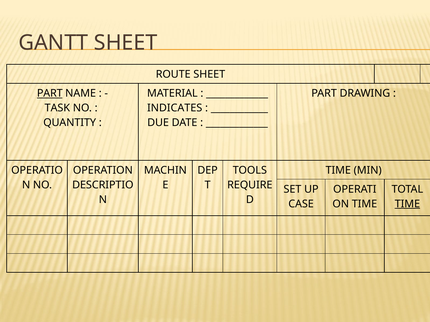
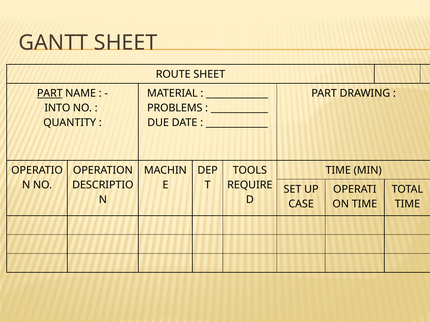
TASK: TASK -> INTO
INDICATES: INDICATES -> PROBLEMS
TIME at (407, 204) underline: present -> none
